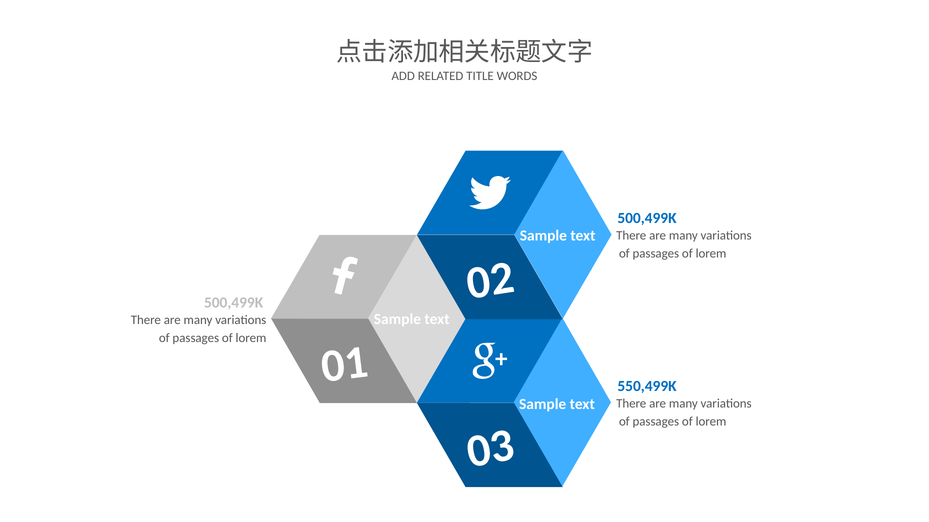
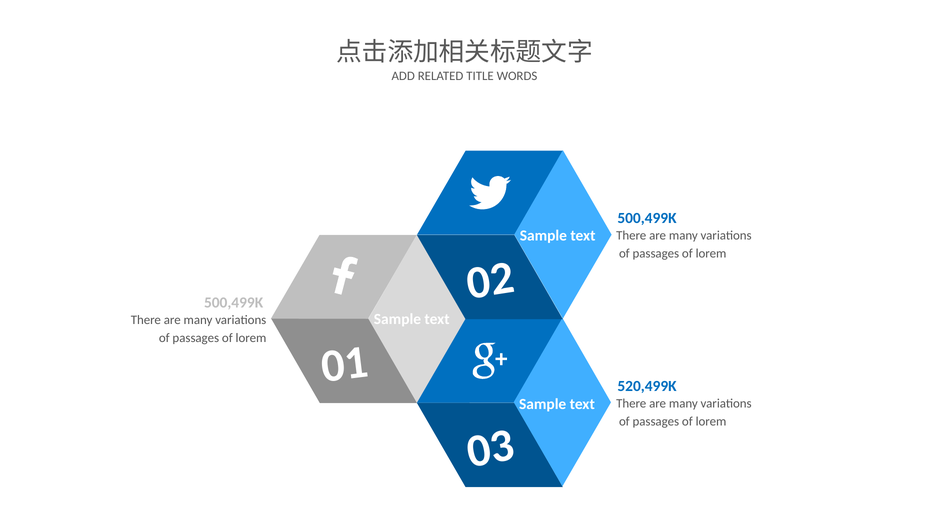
550,499K: 550,499K -> 520,499K
